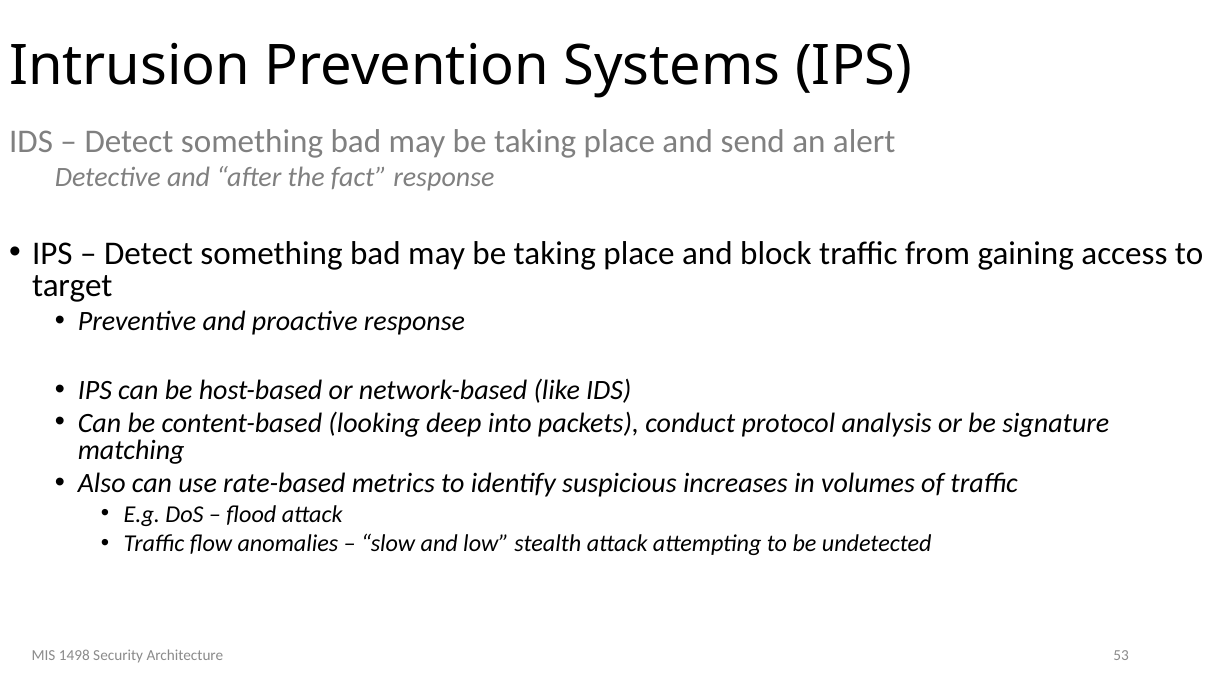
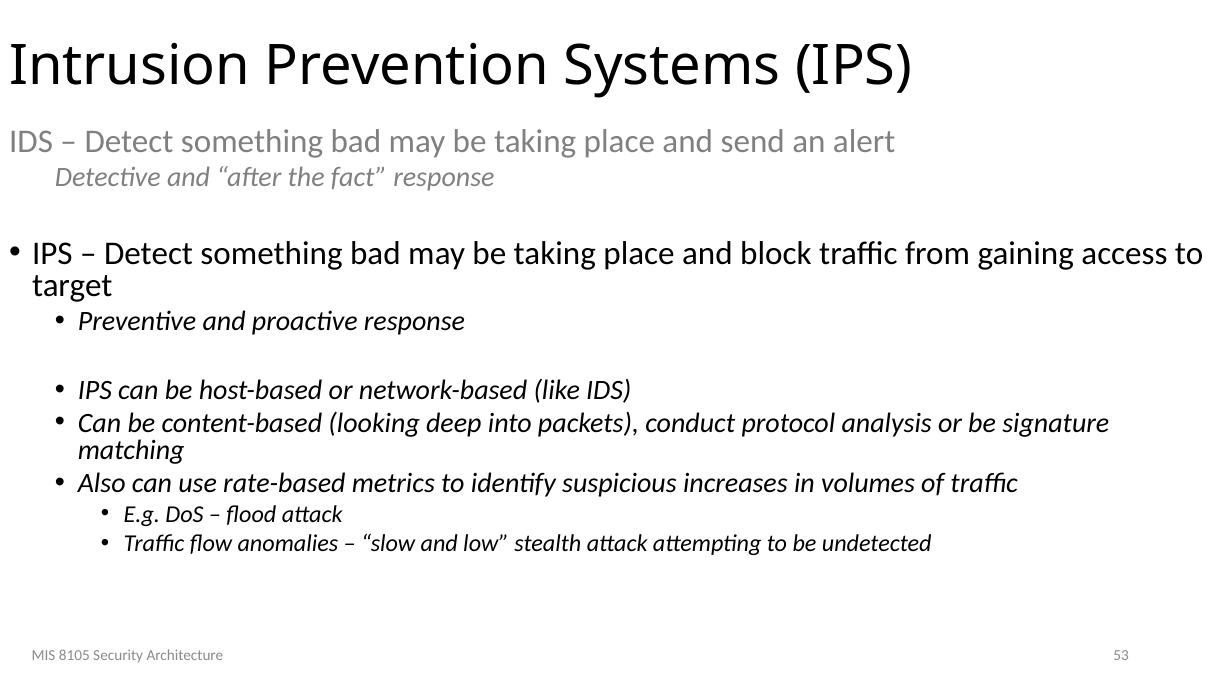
1498: 1498 -> 8105
